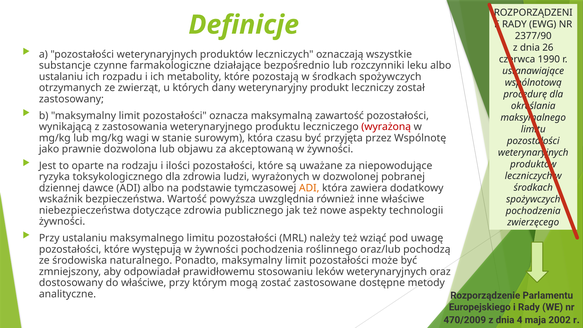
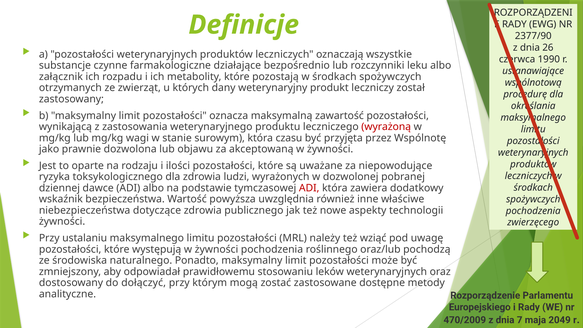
ustalaniu at (61, 77): ustalaniu -> załącznik
ADI at (309, 188) colour: orange -> red
do właściwe: właściwe -> dołączyć
4: 4 -> 7
2002: 2002 -> 2049
